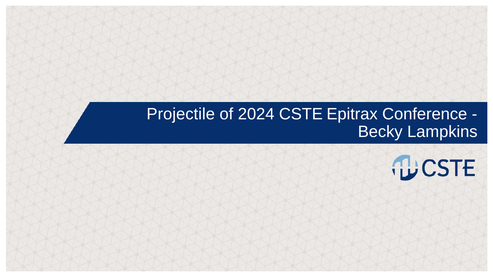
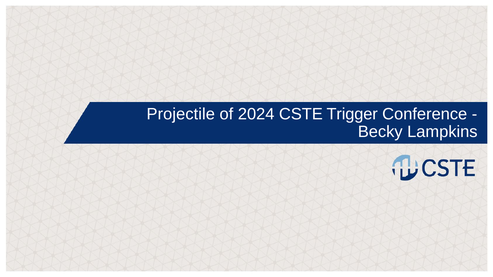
Epitrax: Epitrax -> Trigger
